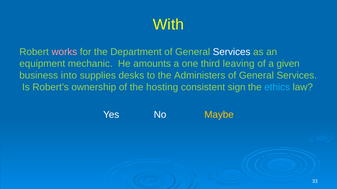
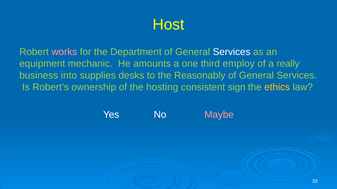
With: With -> Host
leaving: leaving -> employ
given: given -> really
Administers: Administers -> Reasonably
ethics colour: light blue -> yellow
Maybe colour: yellow -> pink
